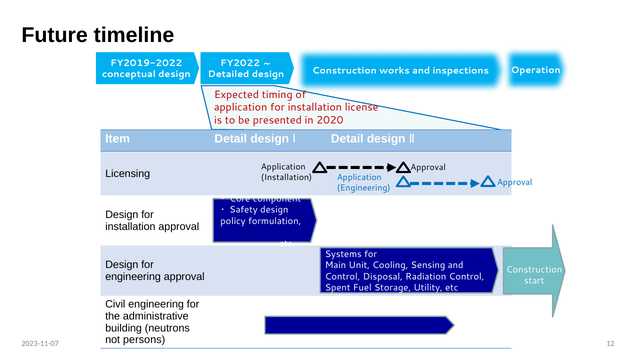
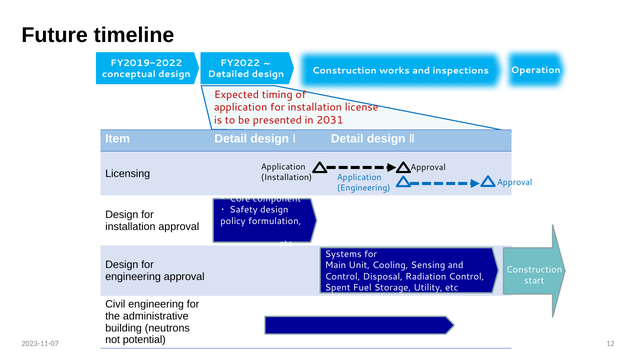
2020: 2020 -> 2031
persons: persons -> potential
